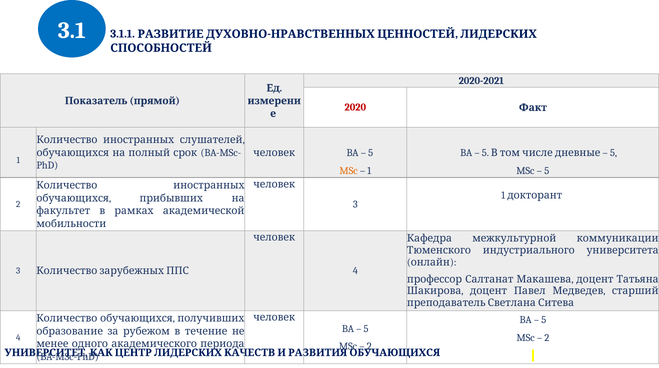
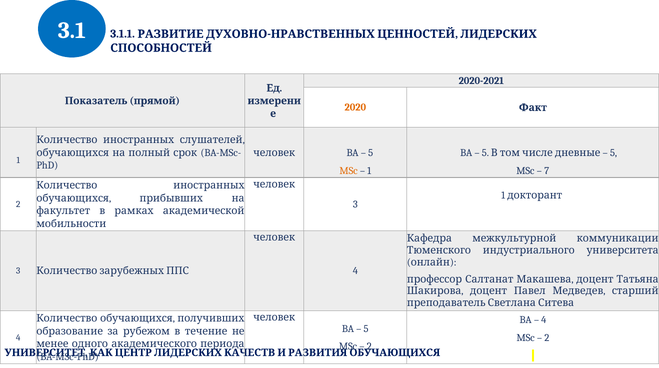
2020 colour: red -> orange
5 at (547, 171): 5 -> 7
5 at (544, 320): 5 -> 4
